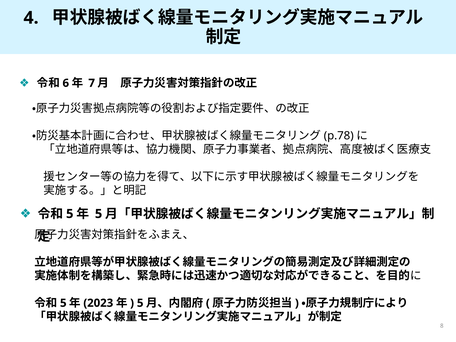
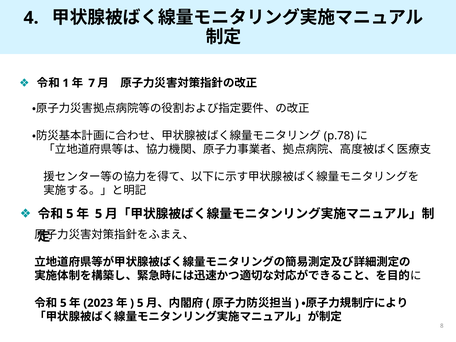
6: 6 -> 1
